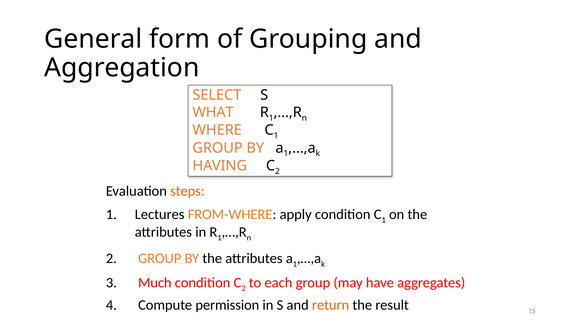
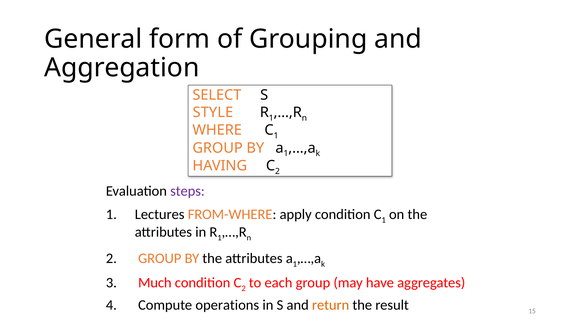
WHAT: WHAT -> STYLE
steps colour: orange -> purple
permission: permission -> operations
